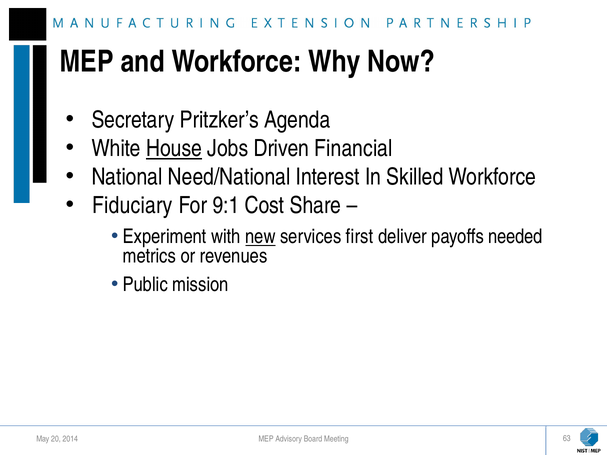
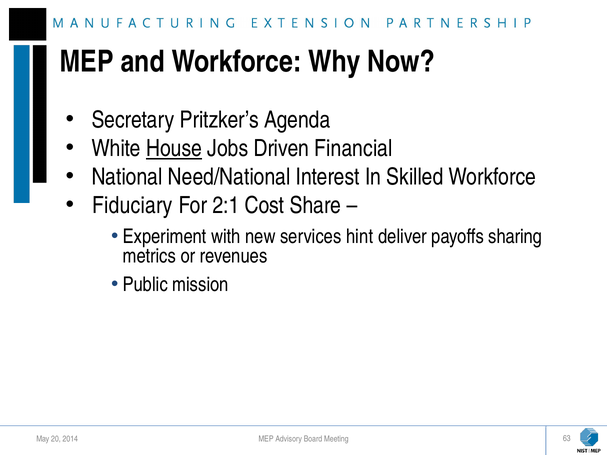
9:1: 9:1 -> 2:1
new underline: present -> none
first: first -> hint
needed: needed -> sharing
